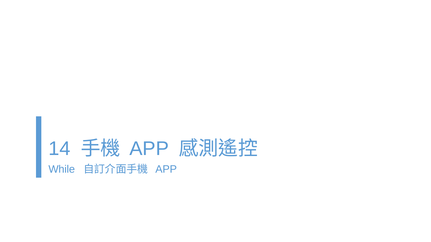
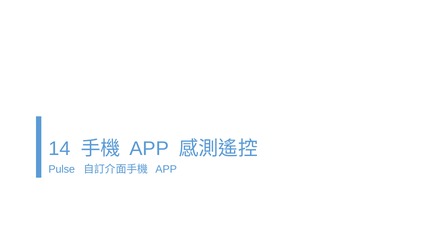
While: While -> Pulse
